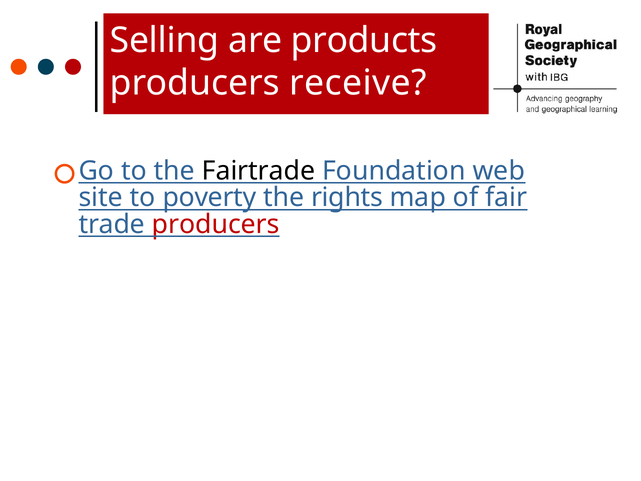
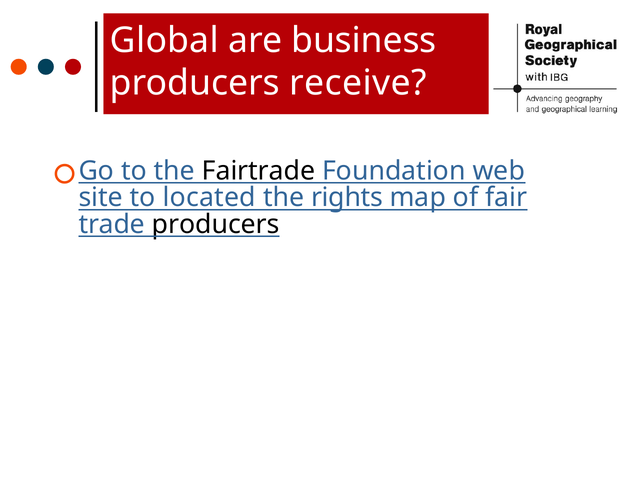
Selling: Selling -> Global
products: products -> business
poverty: poverty -> located
producers at (216, 224) colour: red -> black
